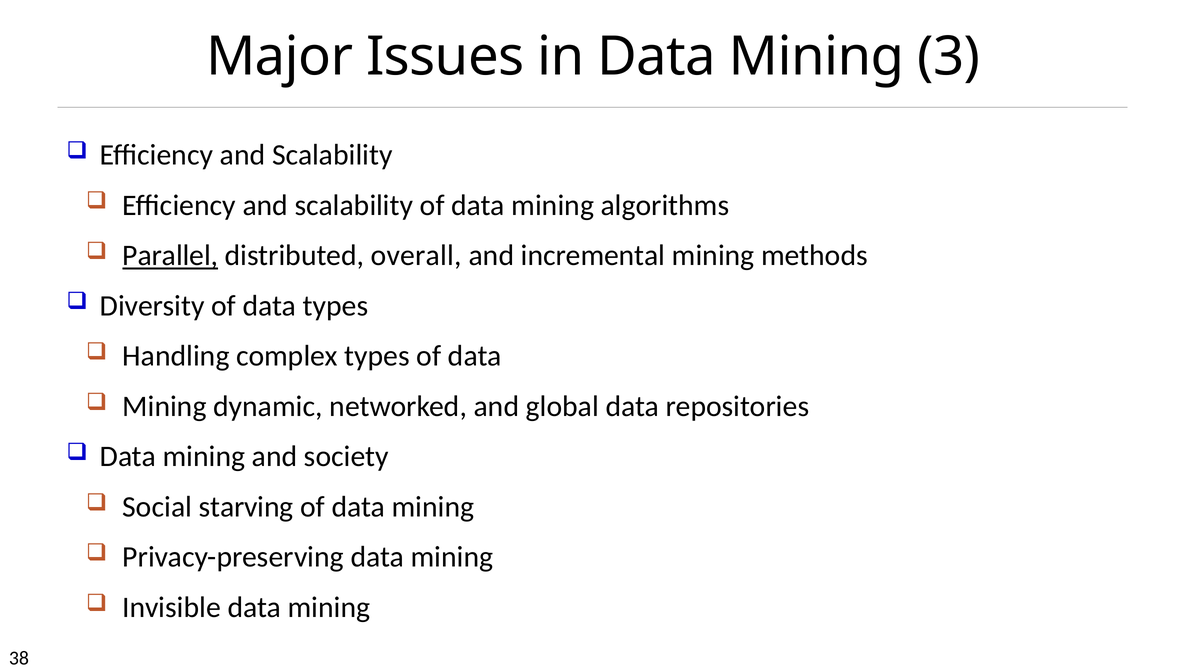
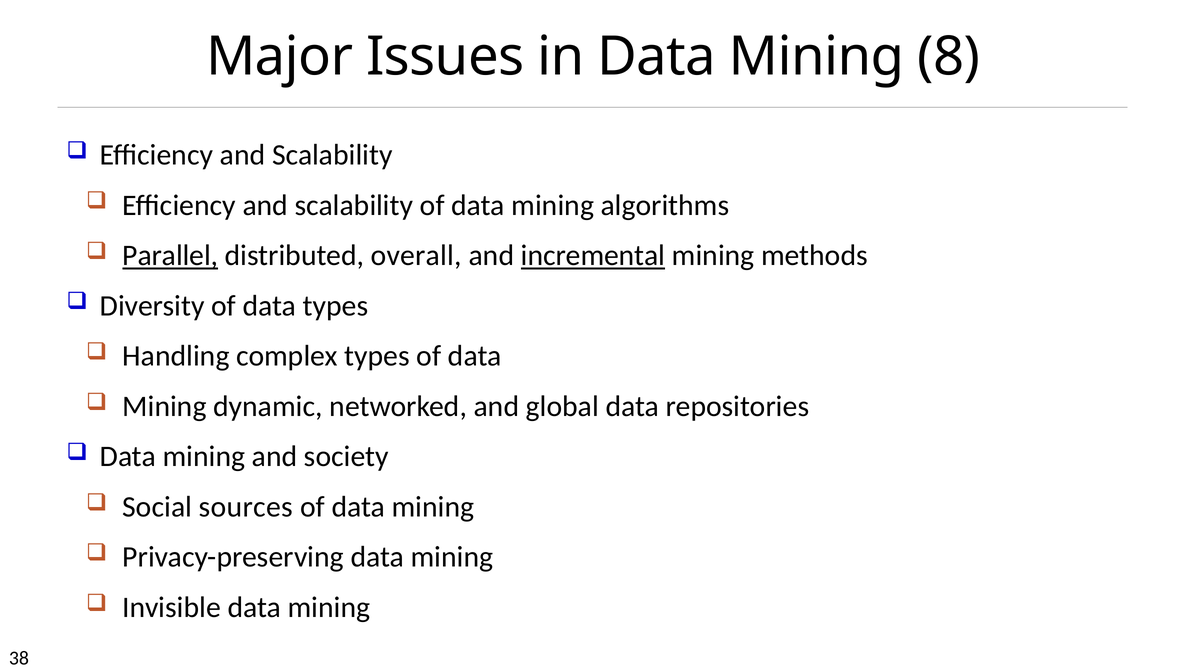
3: 3 -> 8
incremental underline: none -> present
starving: starving -> sources
